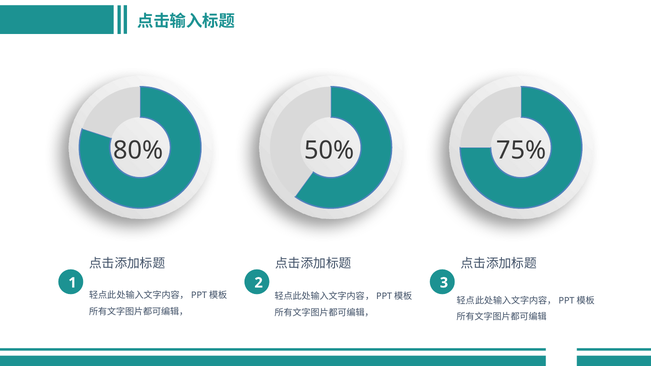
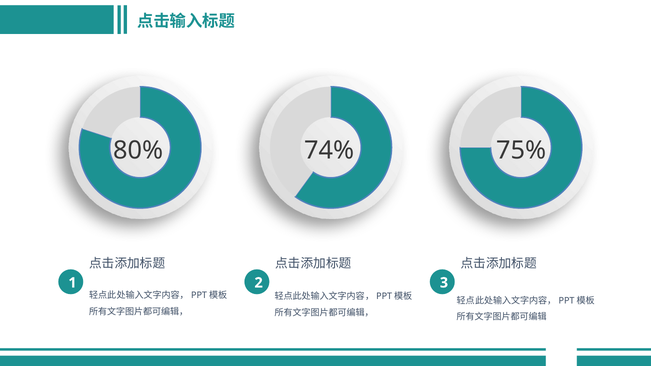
50%: 50% -> 74%
